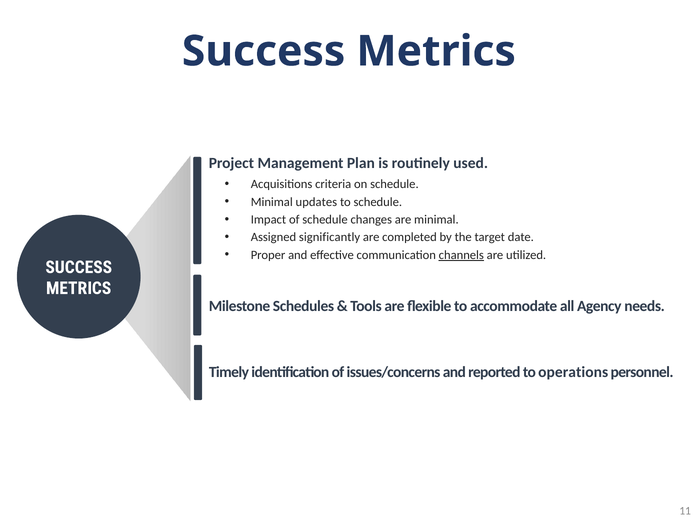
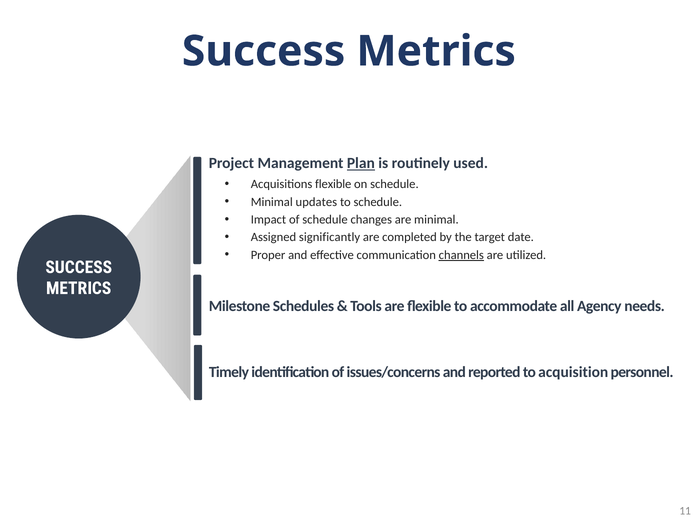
Plan underline: none -> present
Acquisitions criteria: criteria -> flexible
operations: operations -> acquisition
